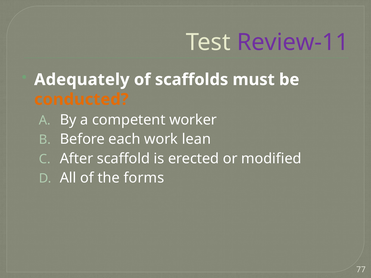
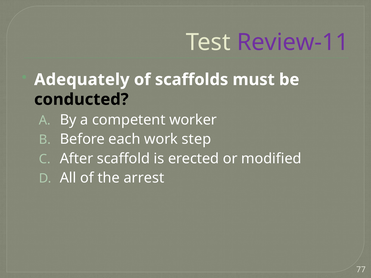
conducted colour: orange -> black
lean: lean -> step
forms: forms -> arrest
